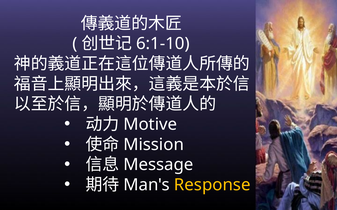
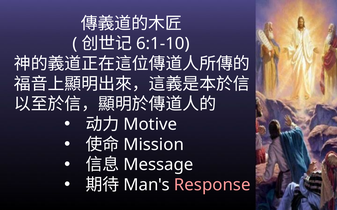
Response colour: yellow -> pink
